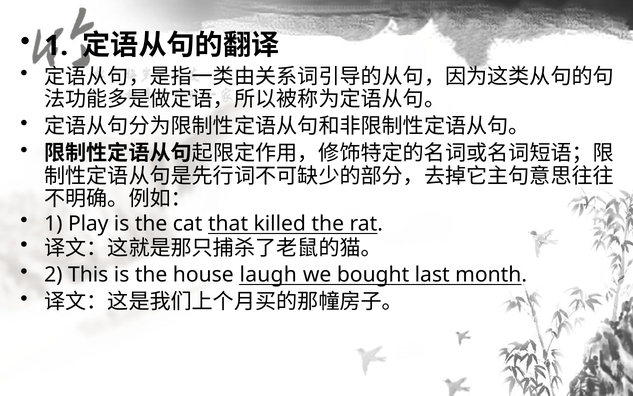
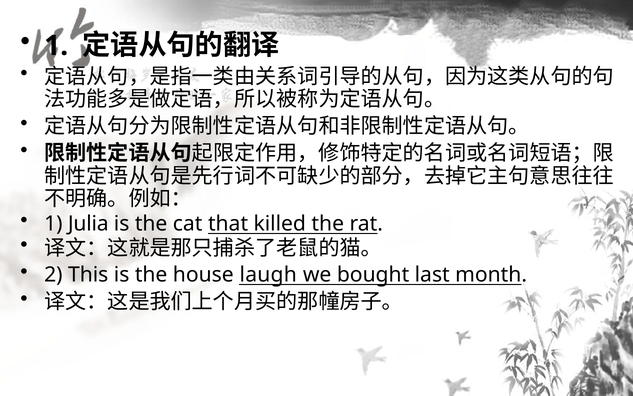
Play: Play -> Julia
